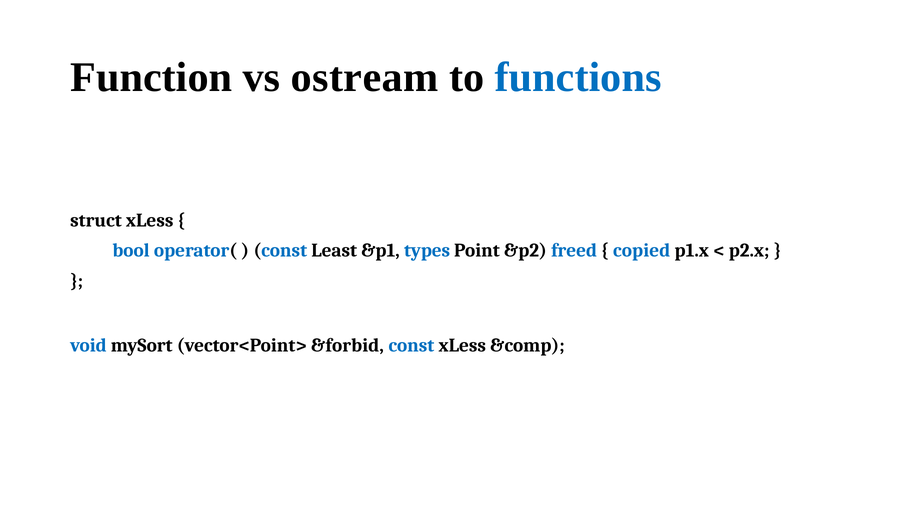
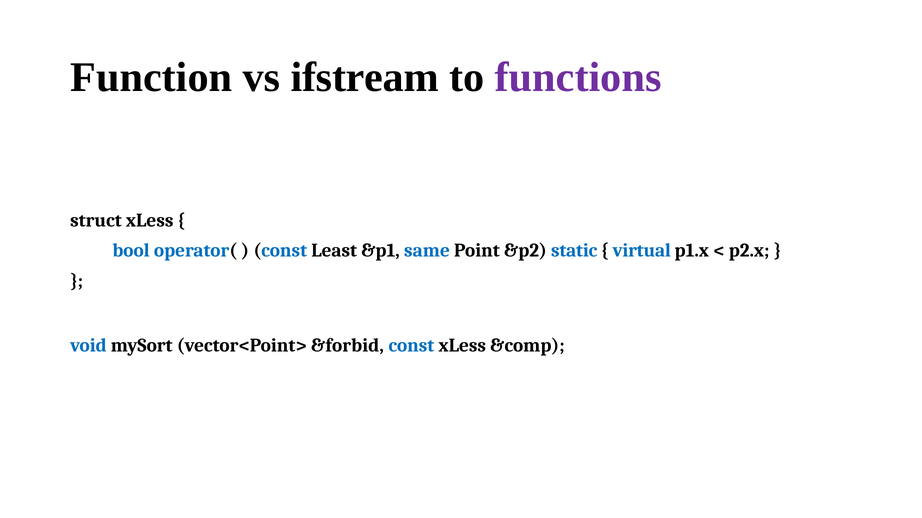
ostream: ostream -> ifstream
functions colour: blue -> purple
types: types -> same
freed: freed -> static
copied: copied -> virtual
